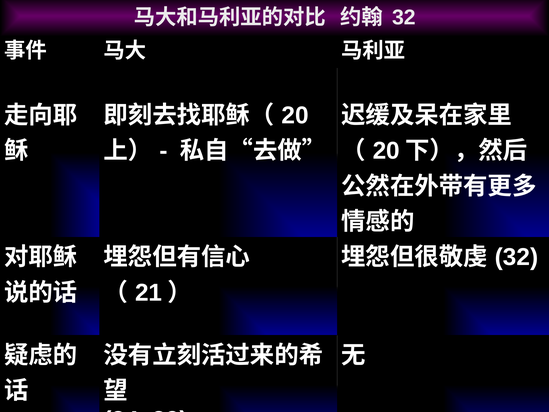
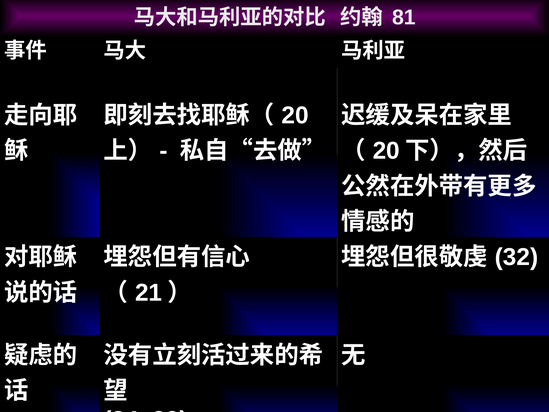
32 at (404, 17): 32 -> 81
